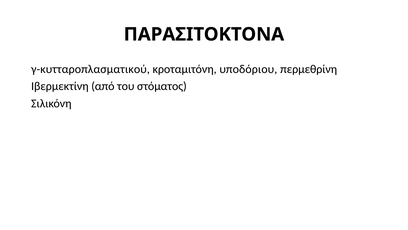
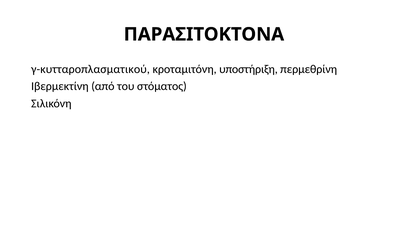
υποδόριου: υποδόριου -> υποστήριξη
